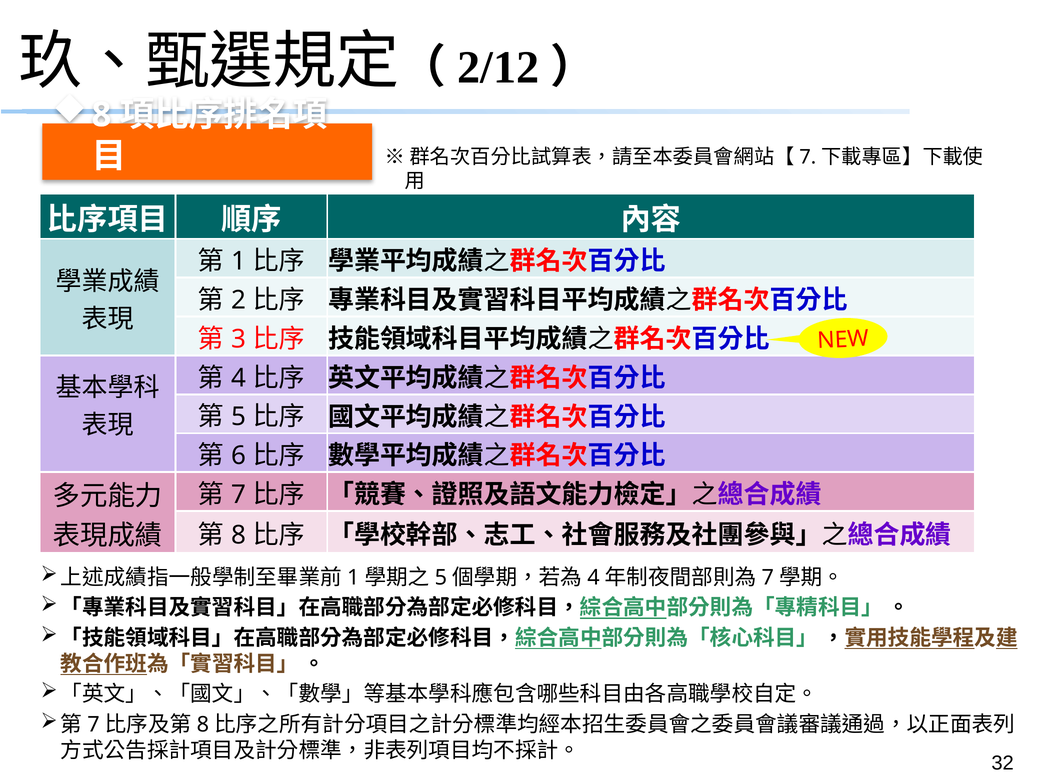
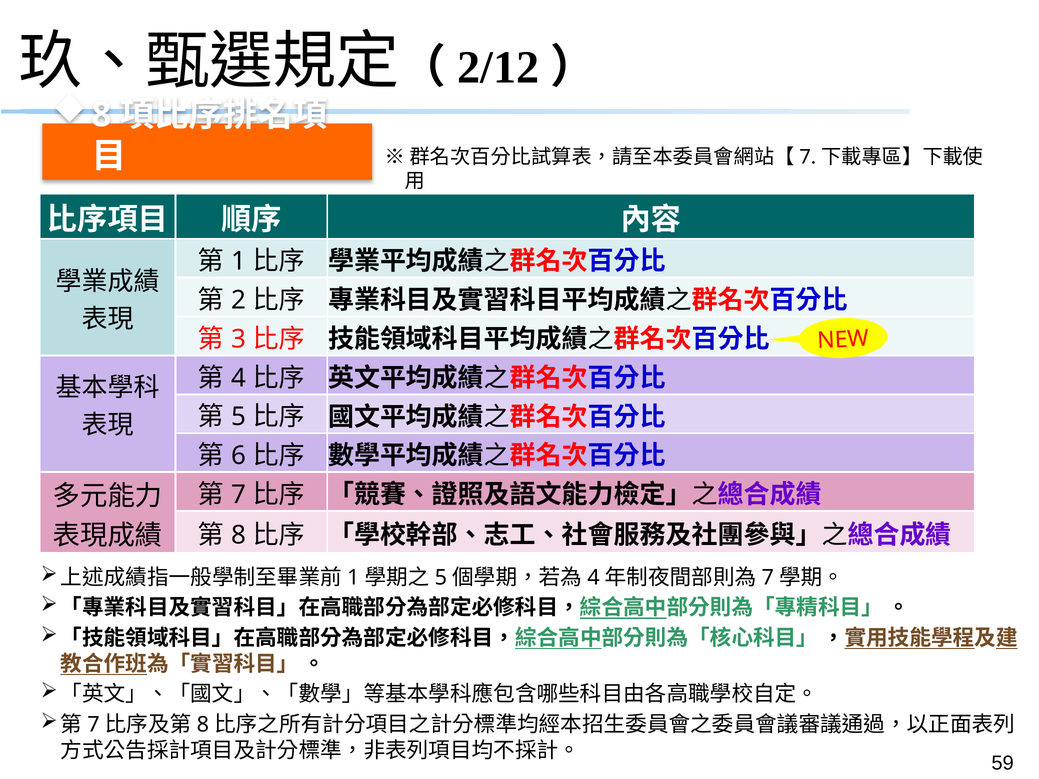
32: 32 -> 59
